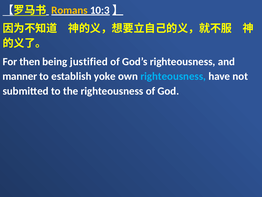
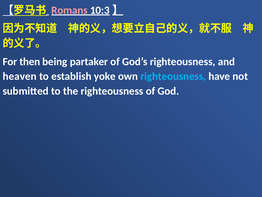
Romans colour: yellow -> pink
justified: justified -> partaker
manner: manner -> heaven
